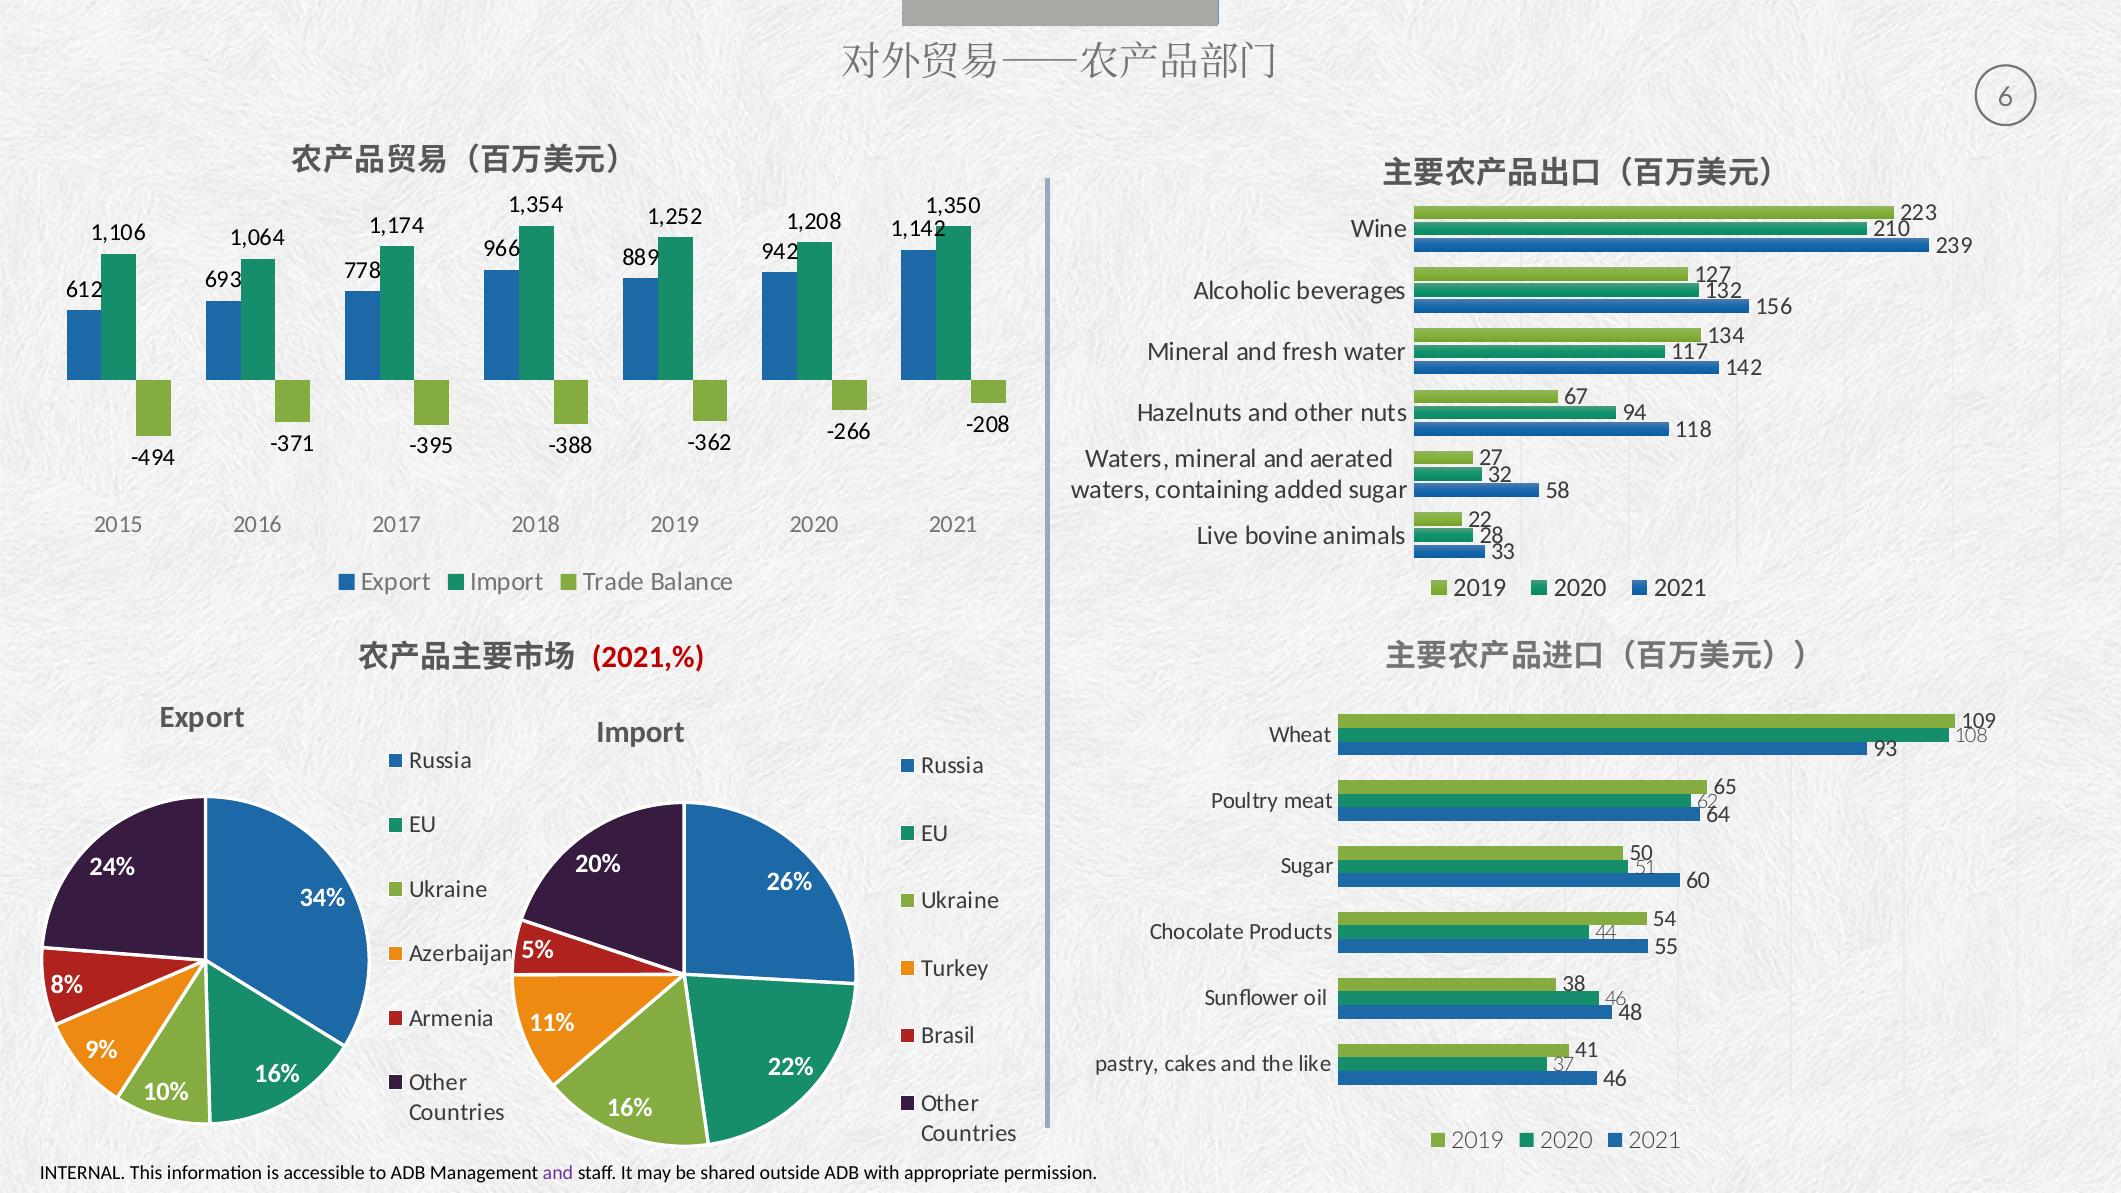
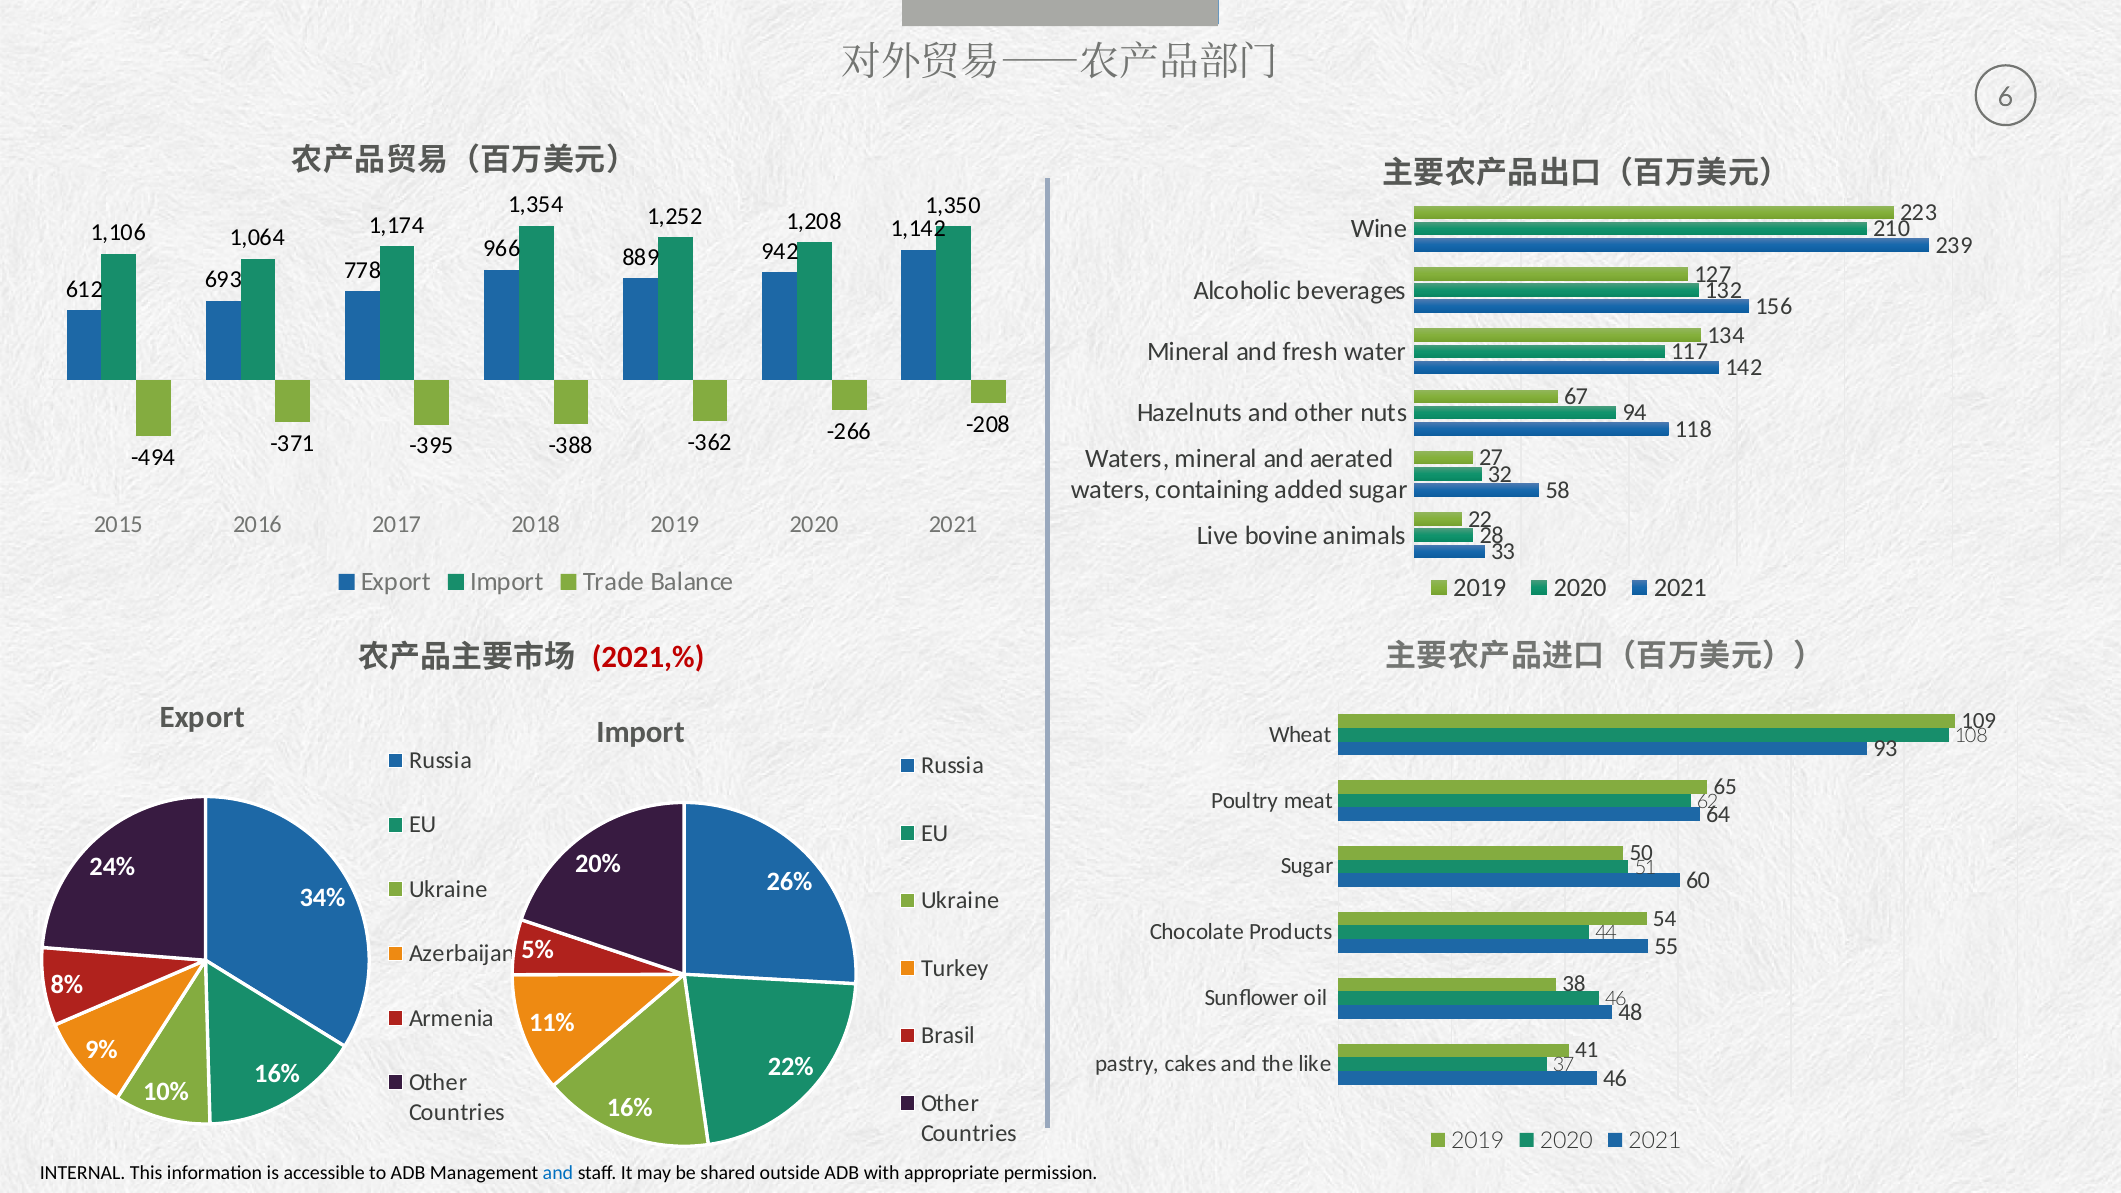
and at (558, 1173) colour: purple -> blue
